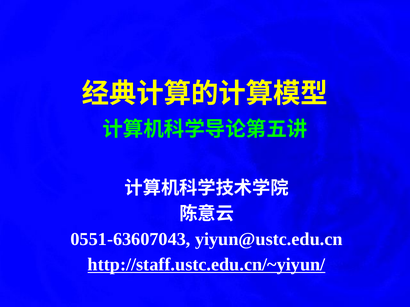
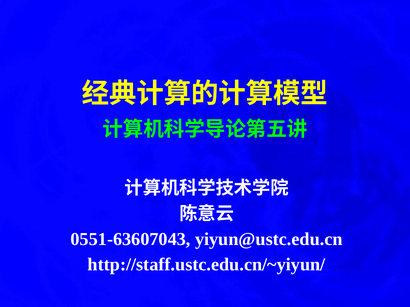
http://staff.ustc.edu.cn/~yiyun/ underline: present -> none
